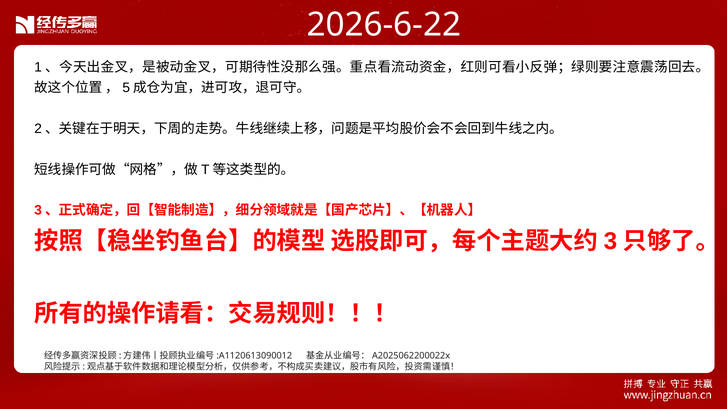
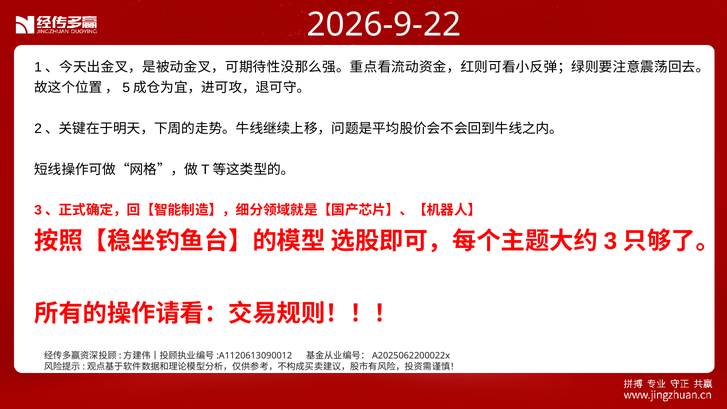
2026-6-22: 2026-6-22 -> 2026-9-22
